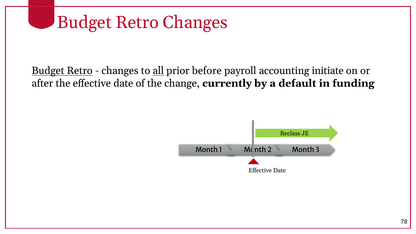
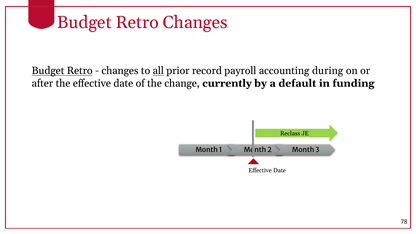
before: before -> record
initiate: initiate -> during
